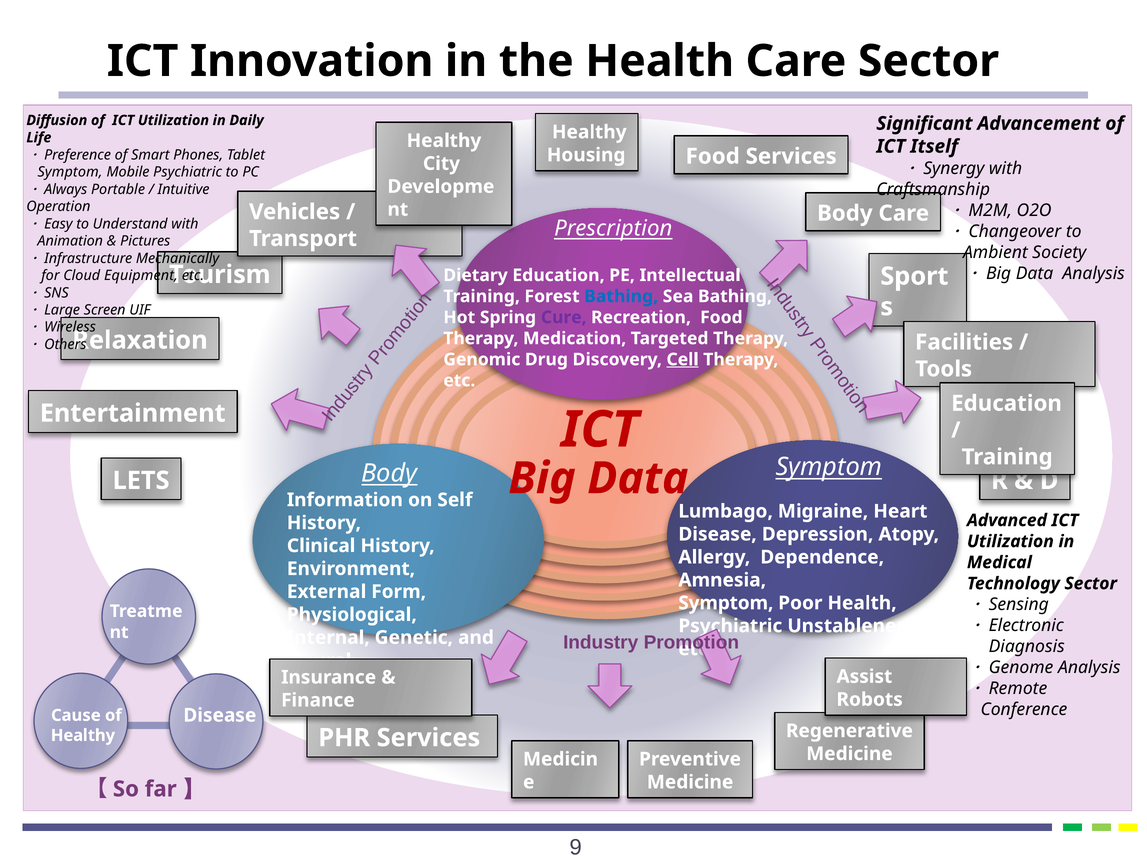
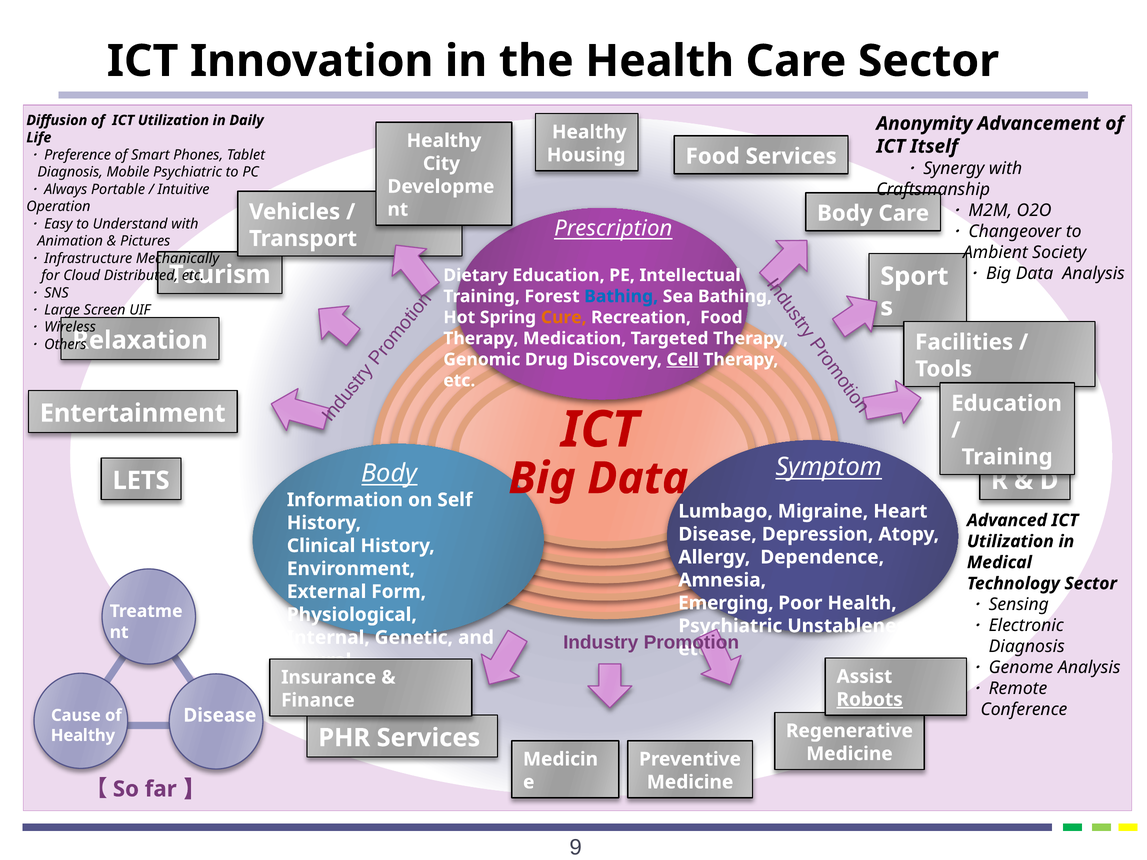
Significant: Significant -> Anonymity
Symptom at (70, 172): Symptom -> Diagnosis
Equipment: Equipment -> Distributed
Cure colour: purple -> orange
Symptom at (726, 603): Symptom -> Emerging
Robots underline: none -> present
